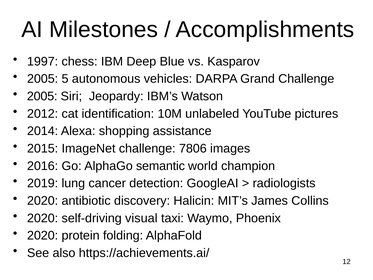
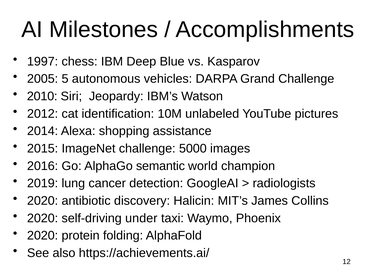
2005 at (42, 96): 2005 -> 2010
7806: 7806 -> 5000
visual: visual -> under
